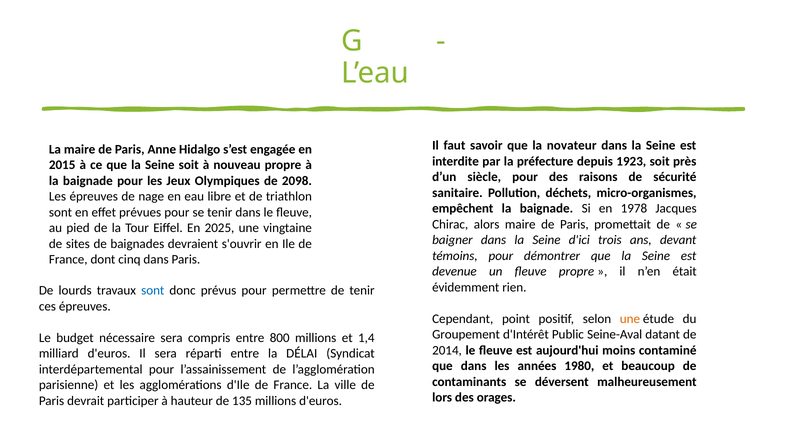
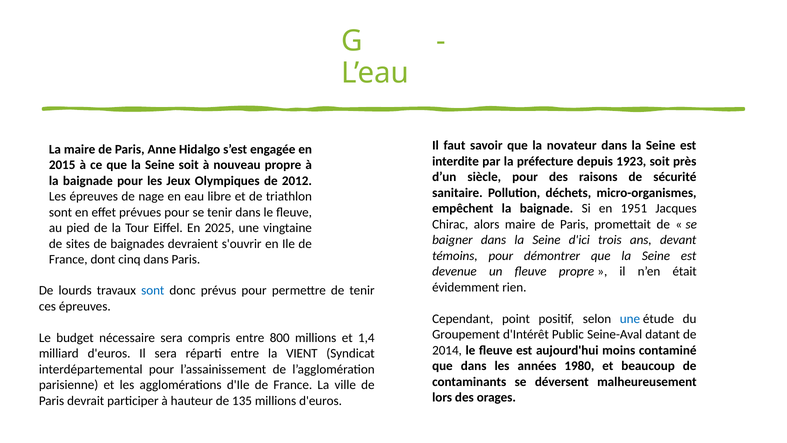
2098: 2098 -> 2012
1978: 1978 -> 1951
une at (630, 318) colour: orange -> blue
DÉLAI: DÉLAI -> VIENT
